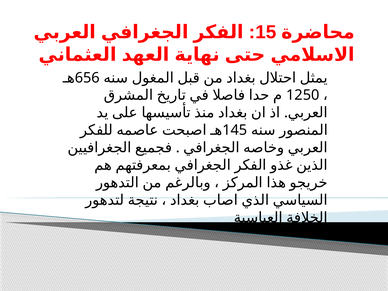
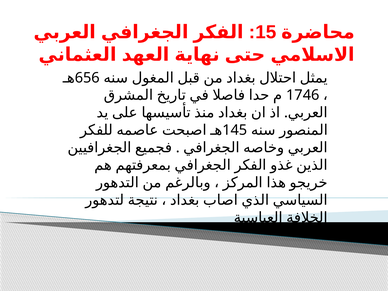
1250: 1250 -> 1746
